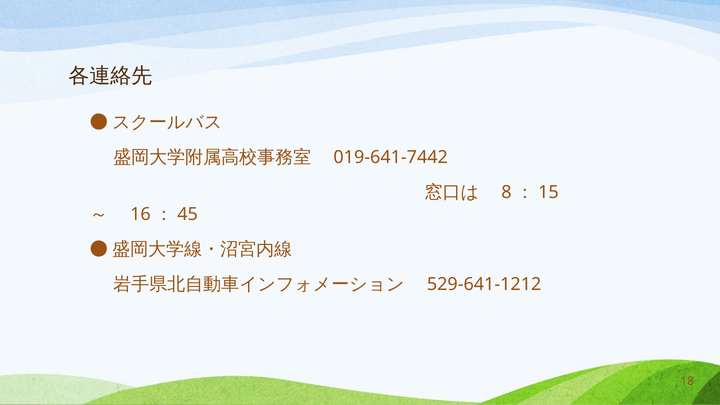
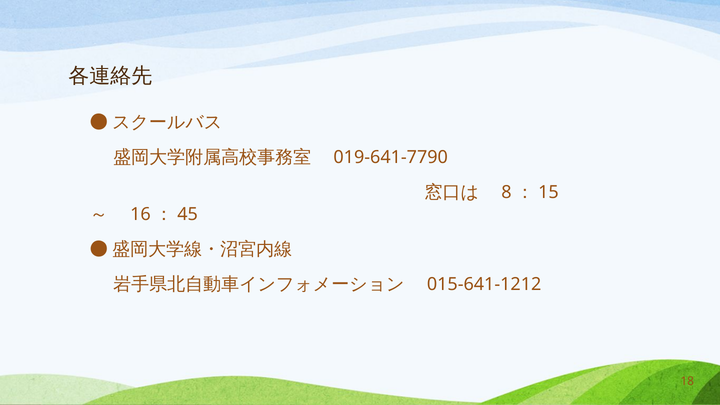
019-641-7442: 019-641-7442 -> 019-641-7790
529-641-1212: 529-641-1212 -> 015-641-1212
